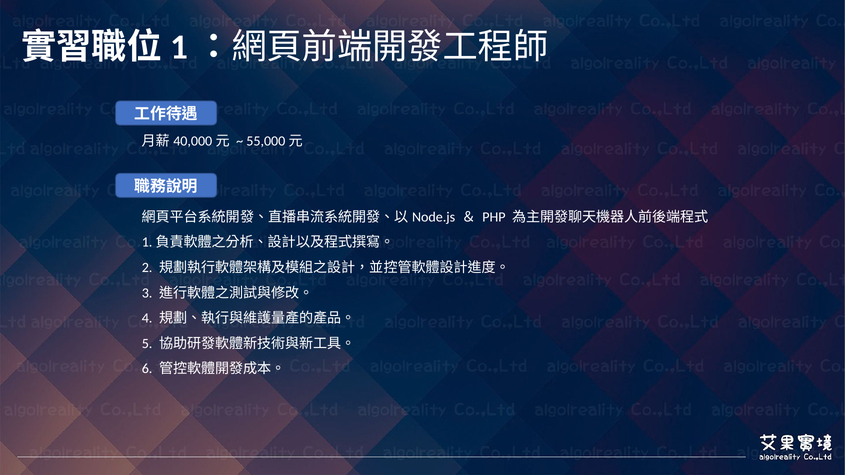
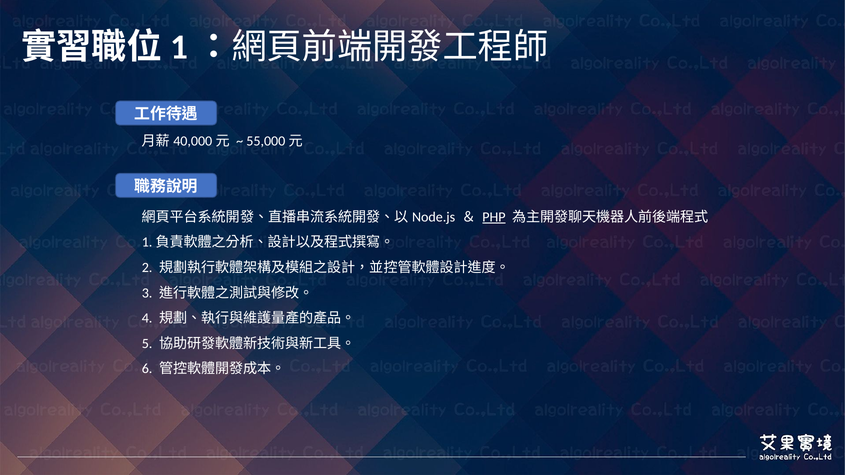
PHP underline: none -> present
